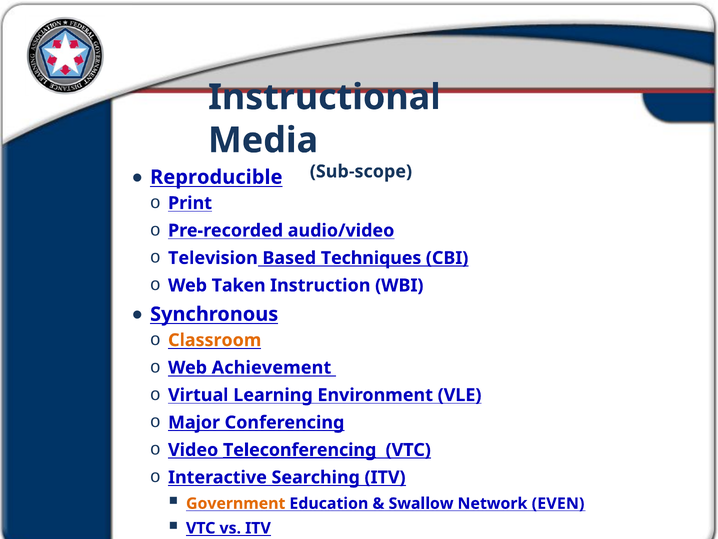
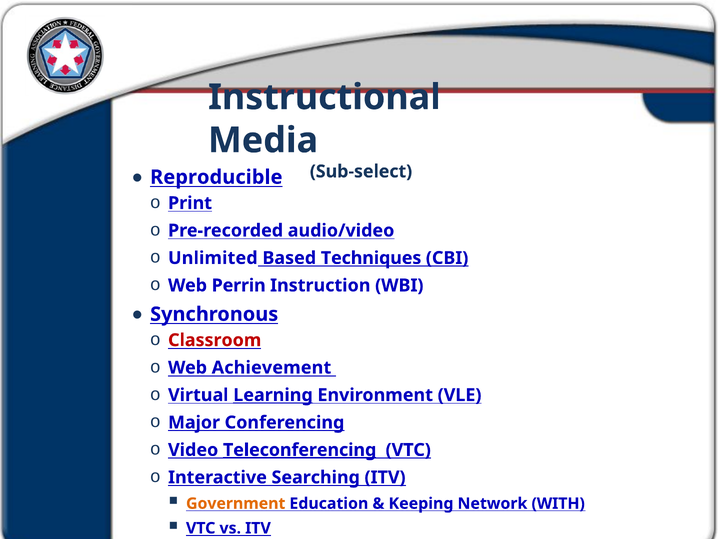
Sub-scope: Sub-scope -> Sub-select
Television: Television -> Unlimited
Taken: Taken -> Perrin
Classroom colour: orange -> red
Learning underline: none -> present
Swallow: Swallow -> Keeping
EVEN: EVEN -> WITH
